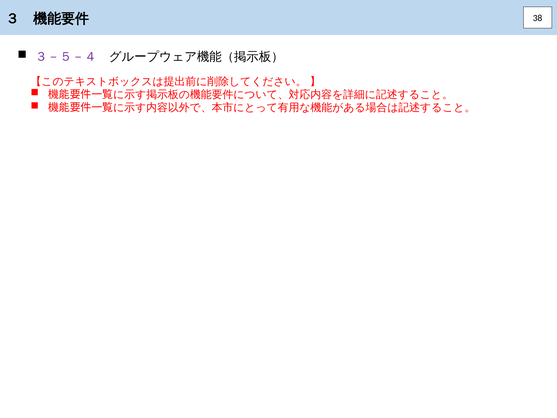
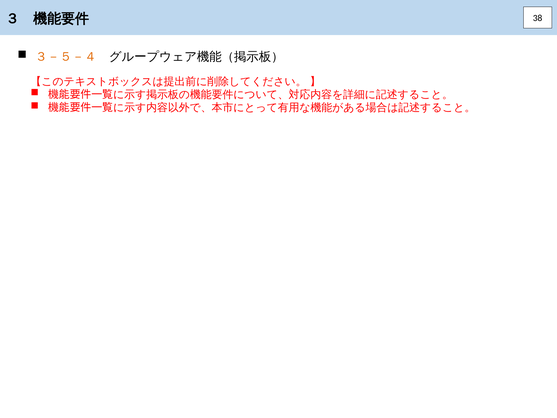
３－５－４ colour: purple -> orange
